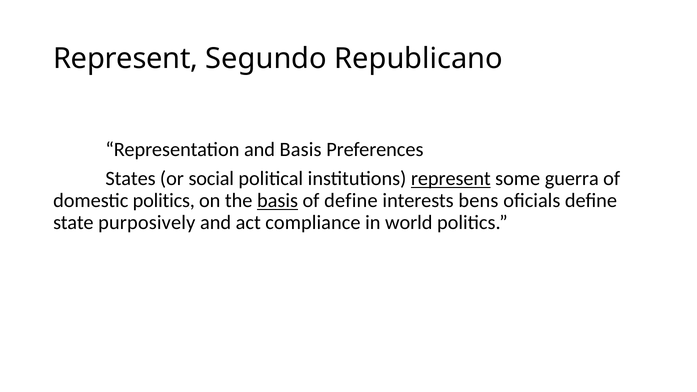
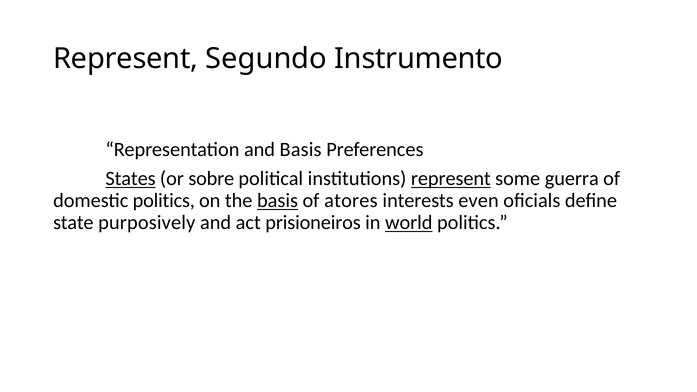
Republicano: Republicano -> Instrumento
States underline: none -> present
social: social -> sobre
of define: define -> atores
bens: bens -> even
compliance: compliance -> prisioneiros
world underline: none -> present
